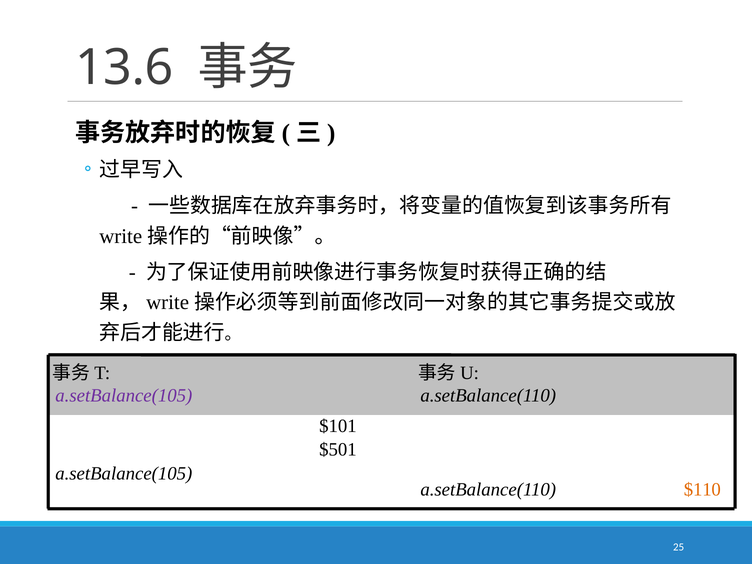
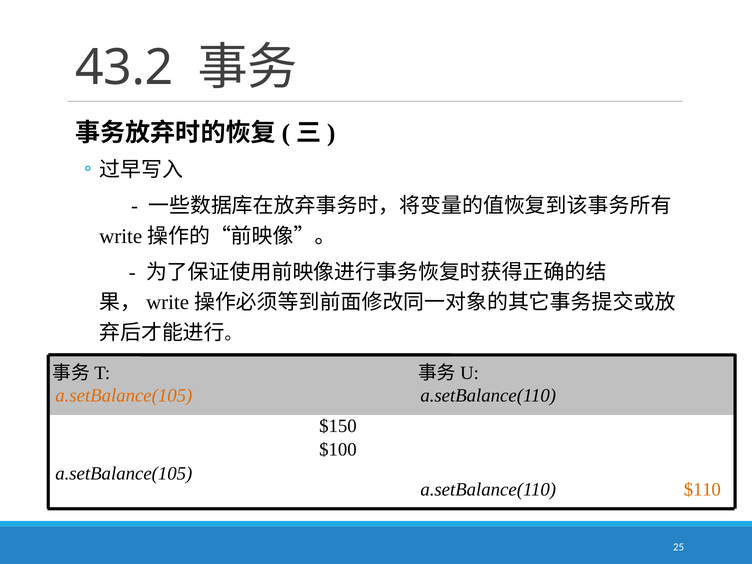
13.6: 13.6 -> 43.2
a.setBalance(105 at (124, 396) colour: purple -> orange
$101: $101 -> $150
$501: $501 -> $100
